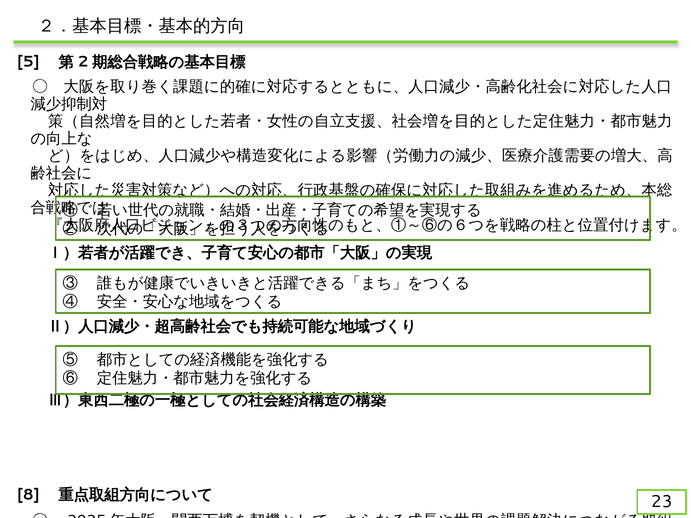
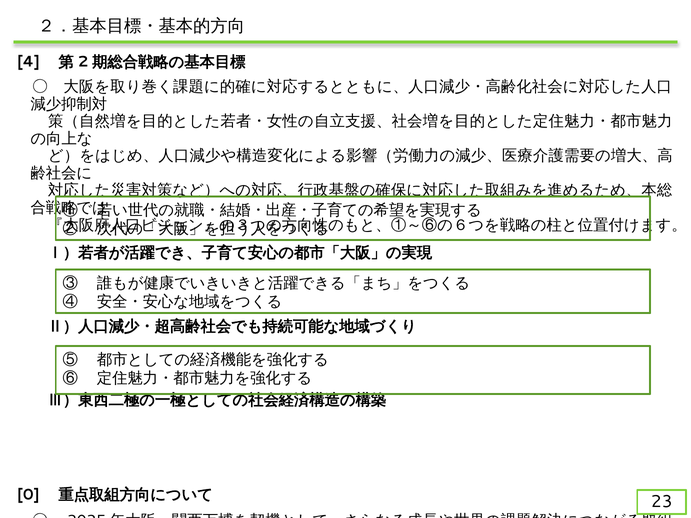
5: 5 -> 4
8: 8 -> 0
